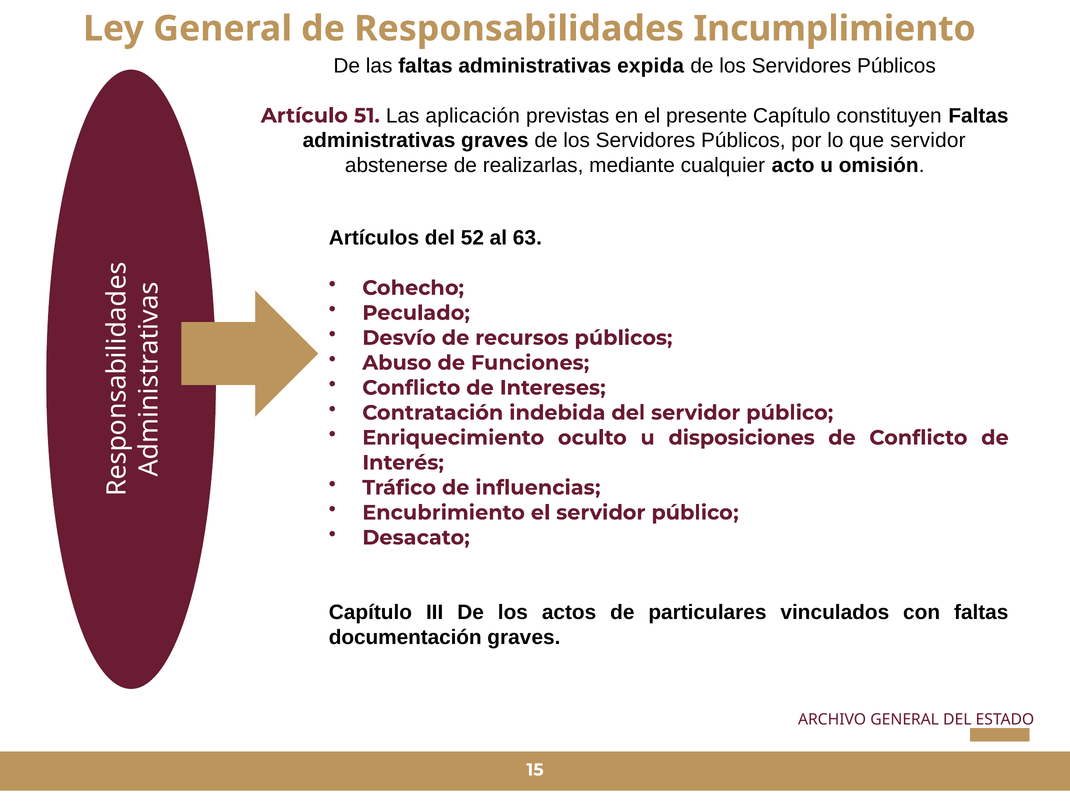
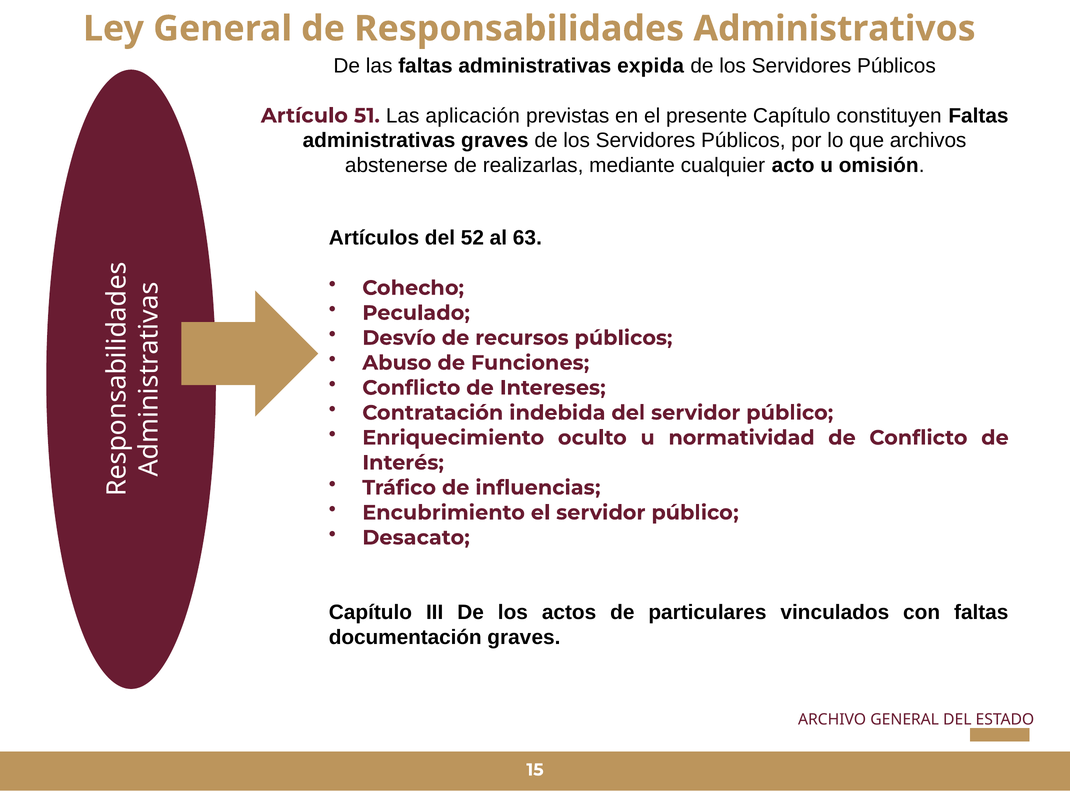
Incumplimiento: Incumplimiento -> Administrativos
que servidor: servidor -> archivos
disposiciones: disposiciones -> normatividad
